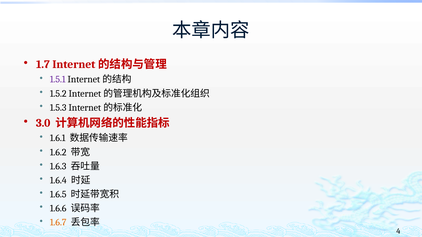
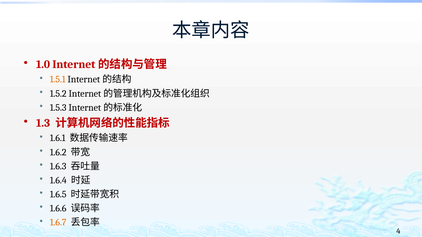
1.7: 1.7 -> 1.0
1.5.1 colour: purple -> orange
3.0: 3.0 -> 1.3
